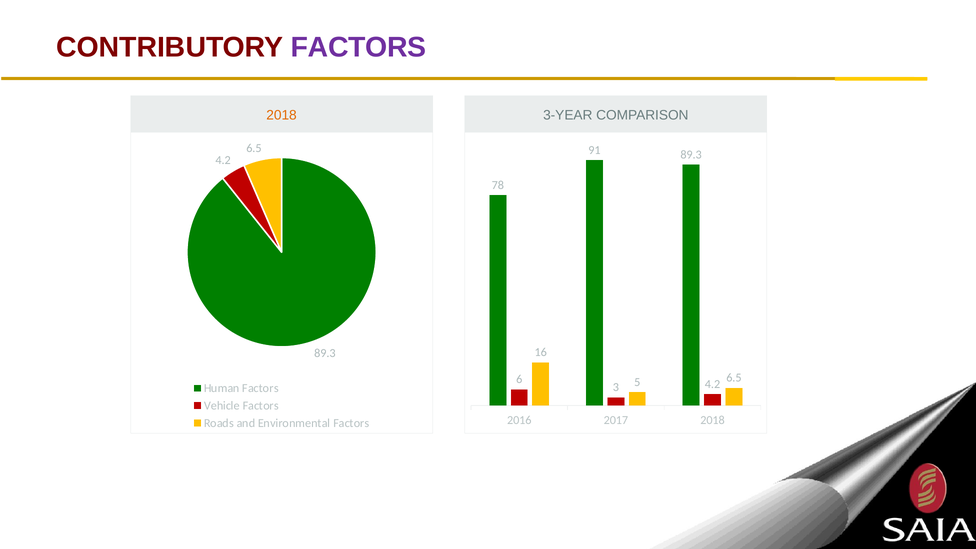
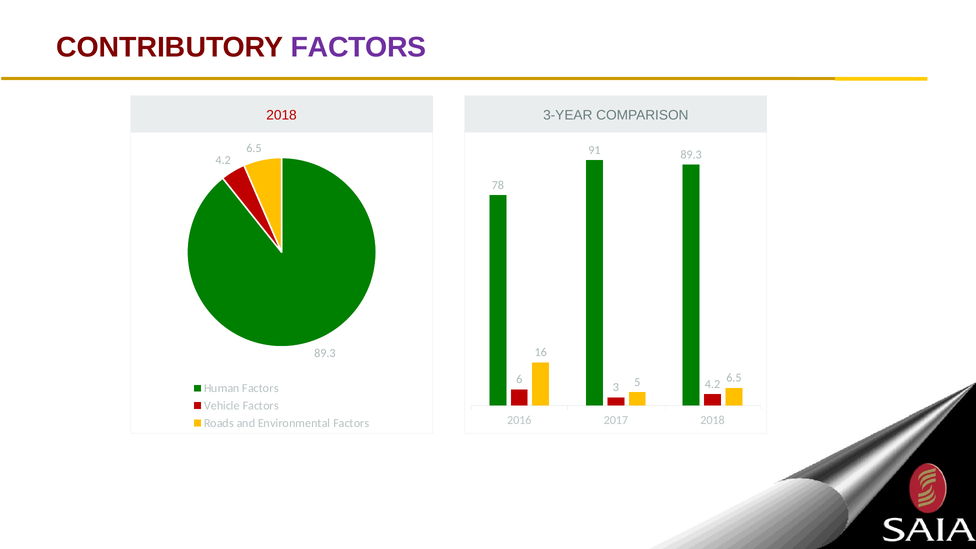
2018 at (282, 115) colour: orange -> red
